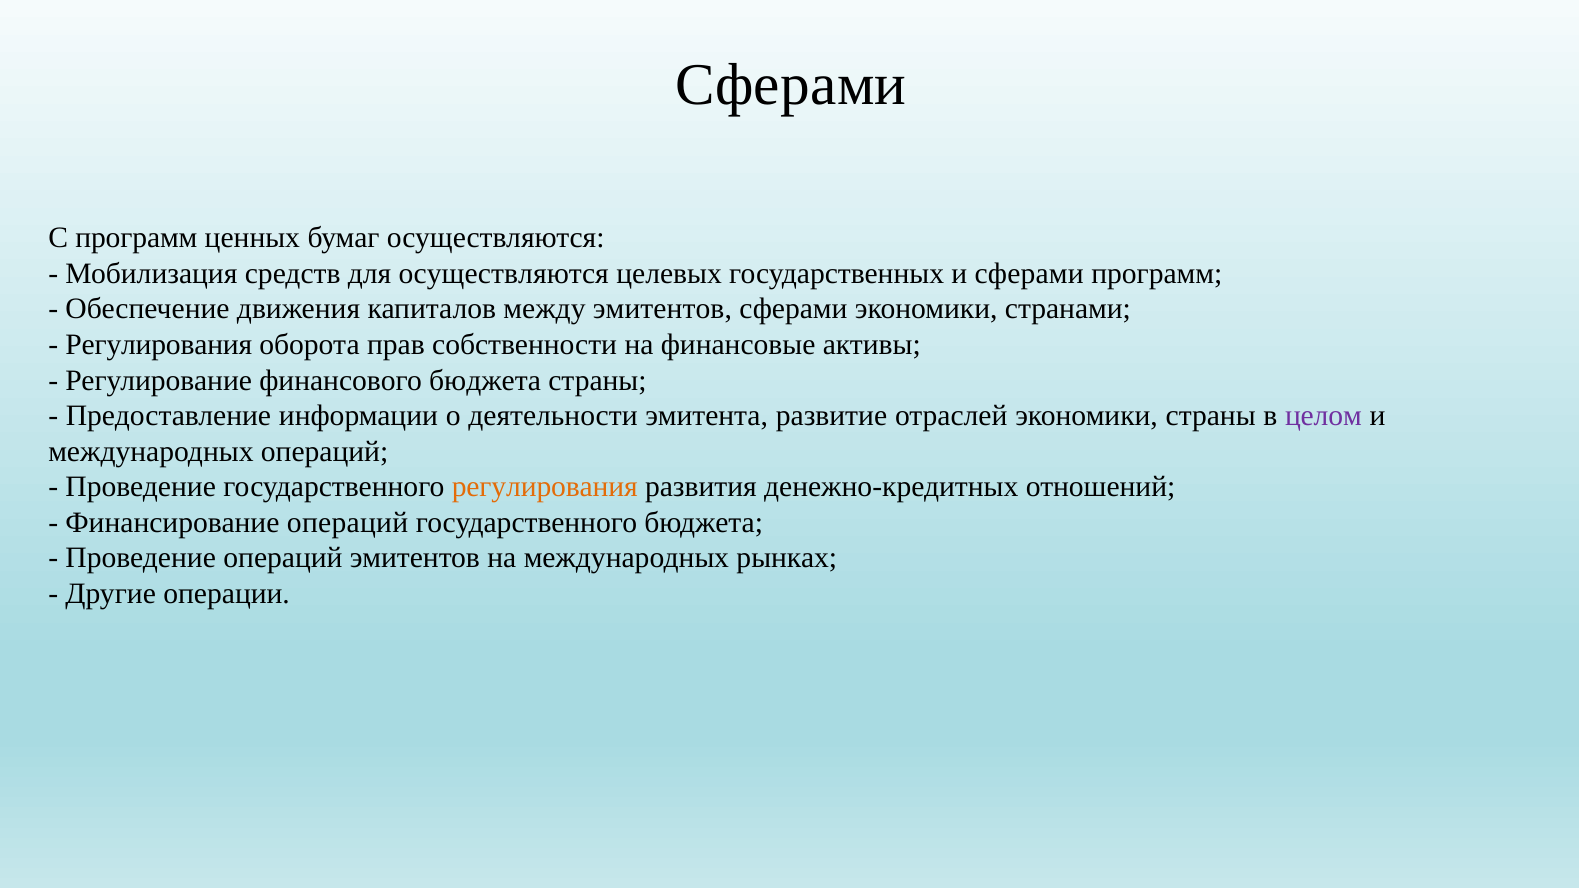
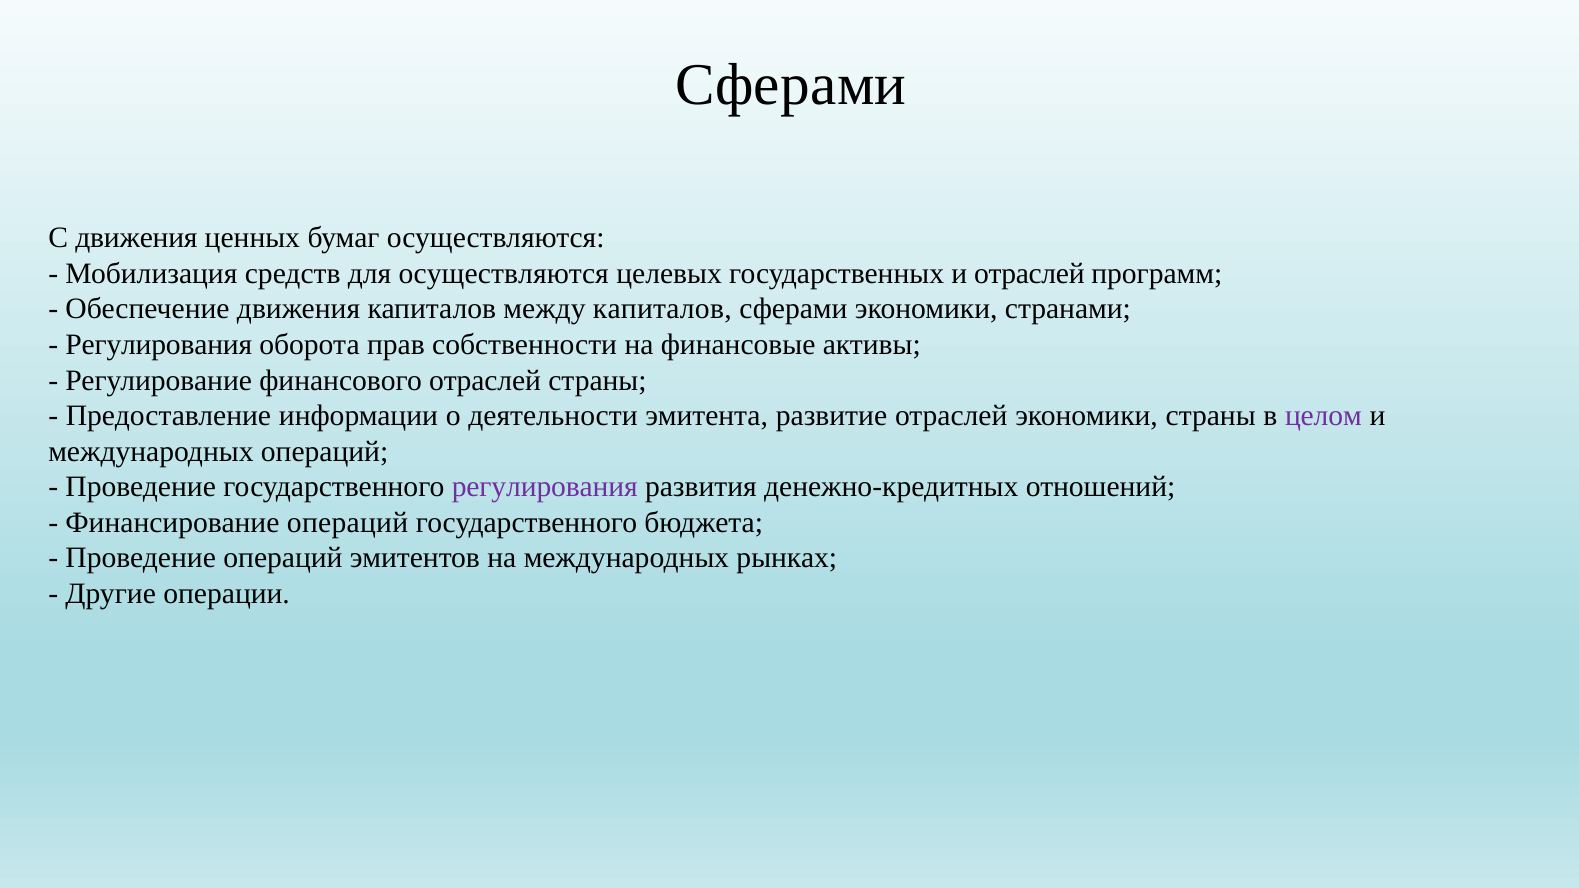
С программ: программ -> движения
и сферами: сферами -> отраслей
между эмитентов: эмитентов -> капиталов
финансового бюджета: бюджета -> отраслей
регулирования at (545, 487) colour: orange -> purple
